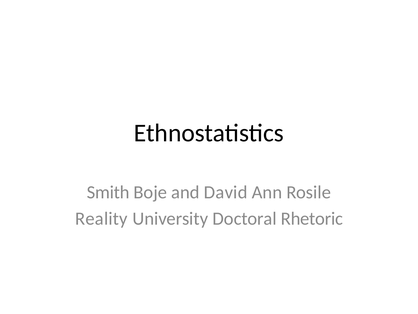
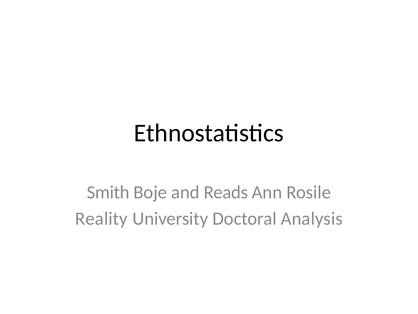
David: David -> Reads
Rhetoric: Rhetoric -> Analysis
